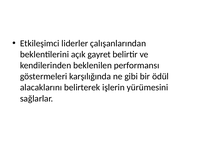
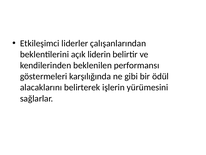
gayret: gayret -> liderin
